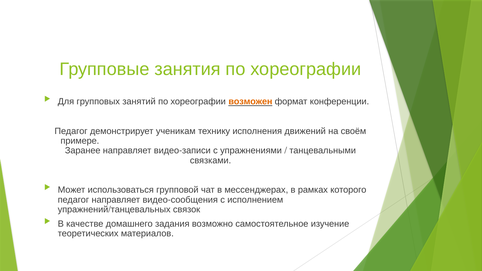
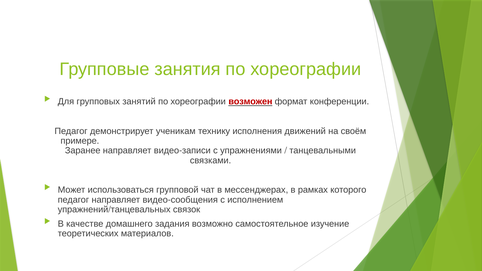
возможен colour: orange -> red
